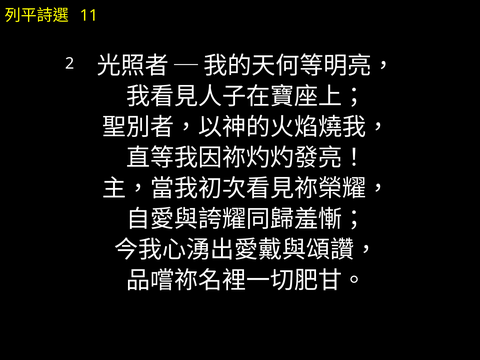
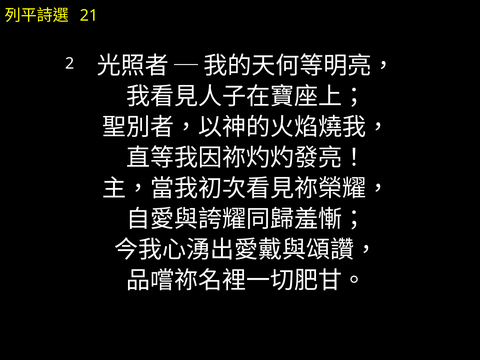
11: 11 -> 21
